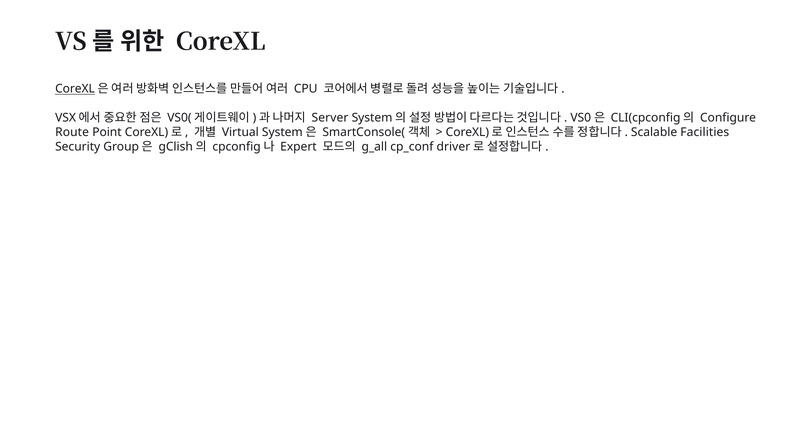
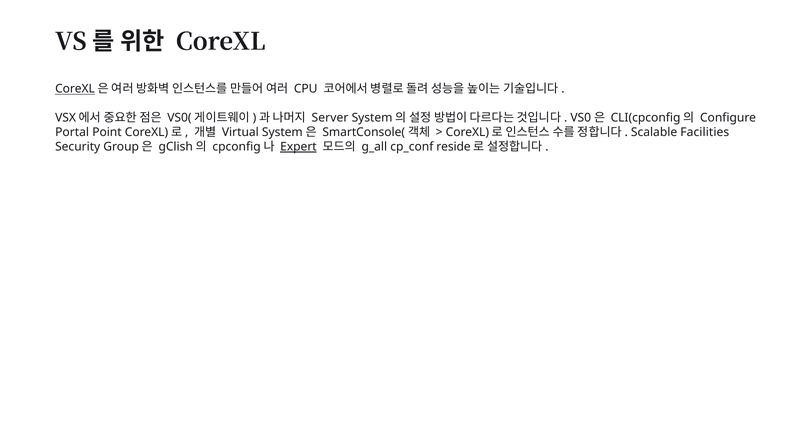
Route: Route -> Portal
Expert underline: none -> present
driver: driver -> reside
